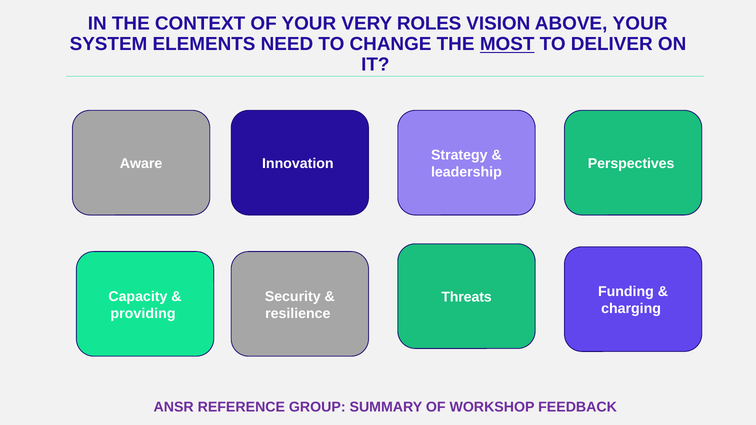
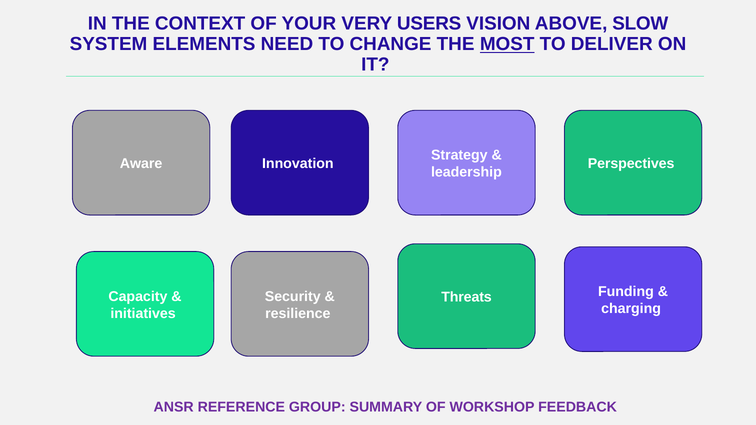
ROLES: ROLES -> USERS
ABOVE YOUR: YOUR -> SLOW
providing: providing -> initiatives
